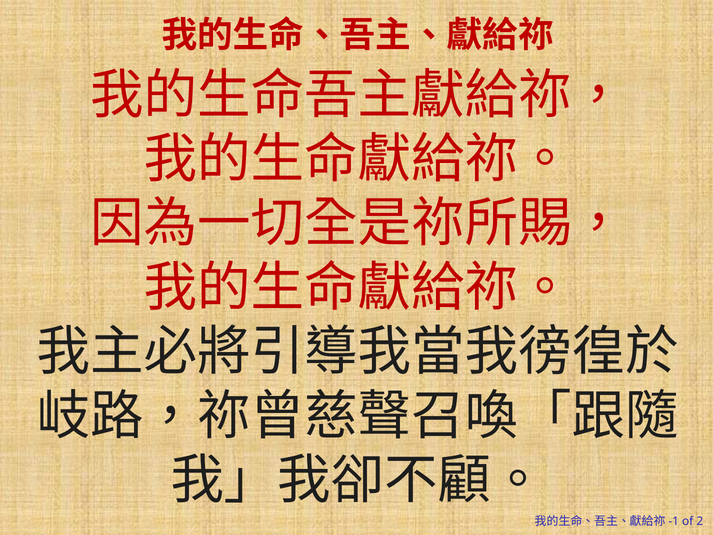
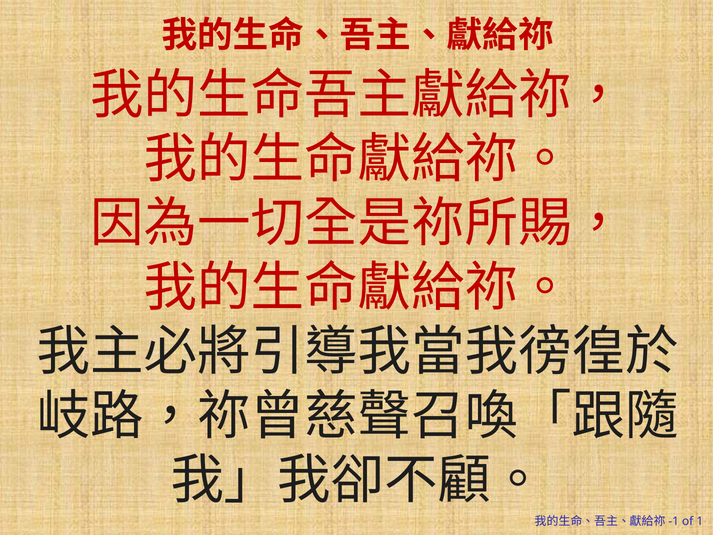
2: 2 -> 1
